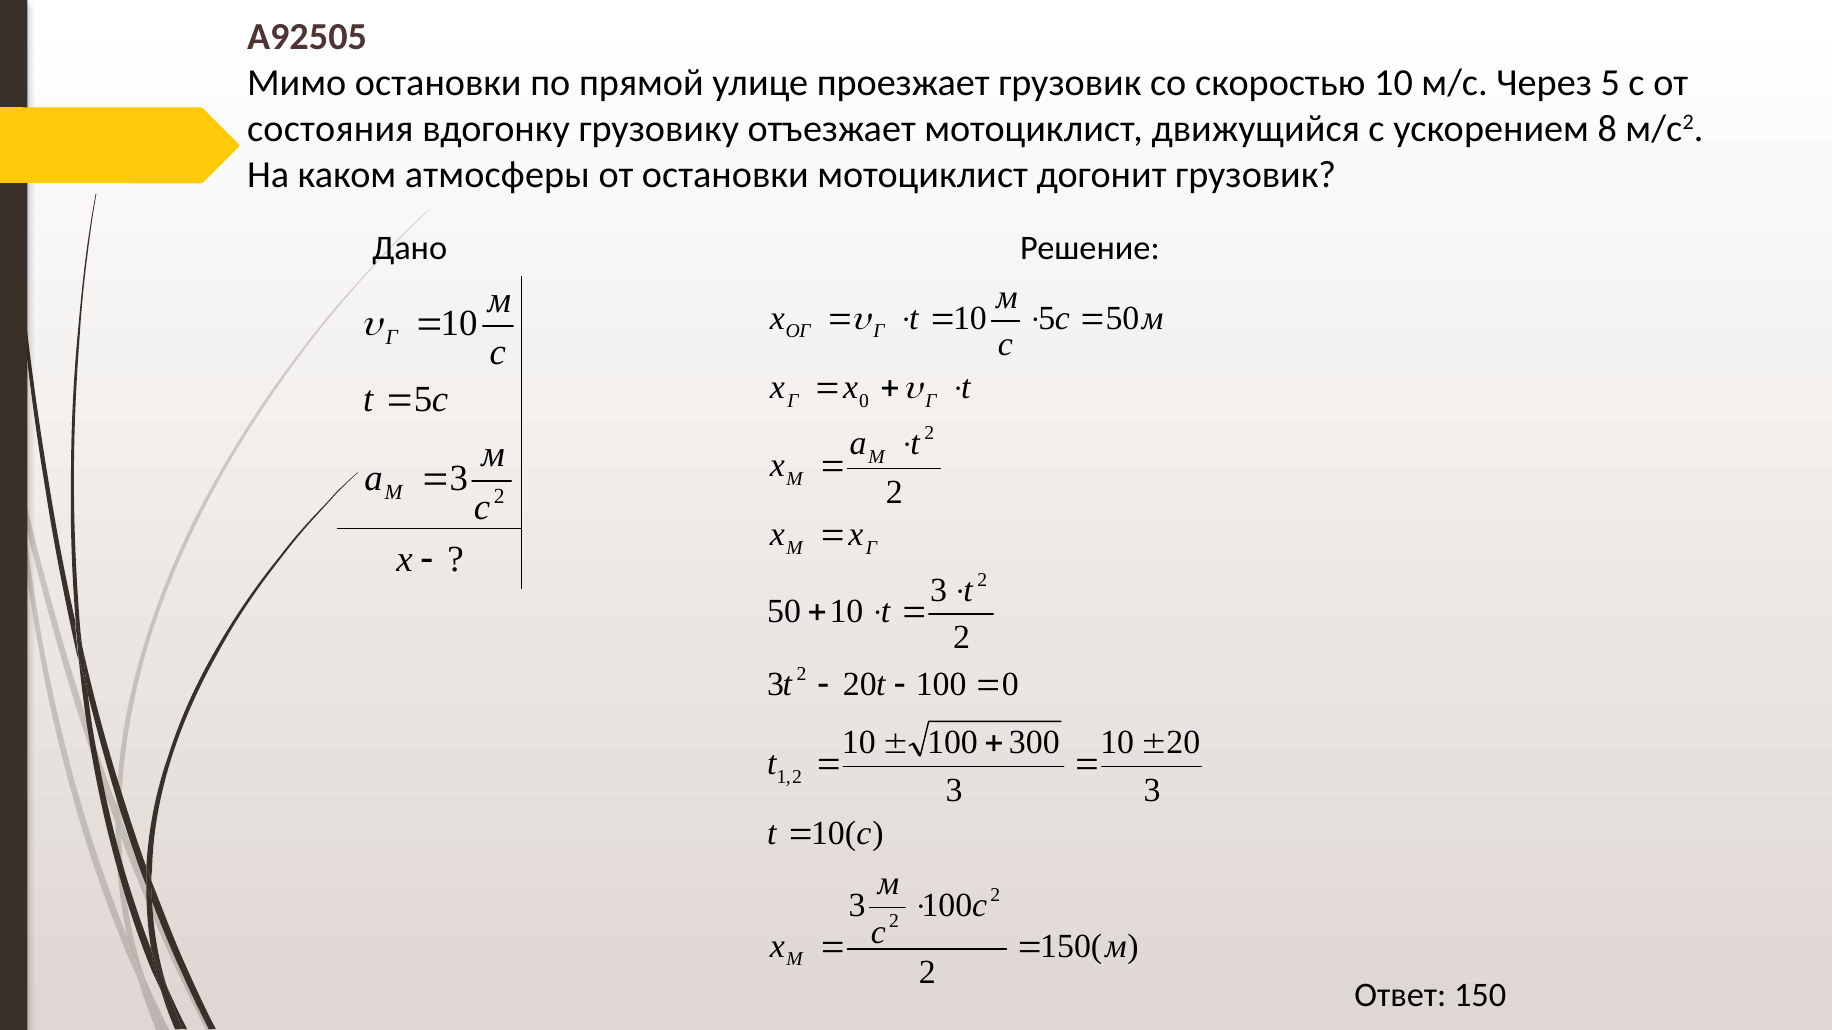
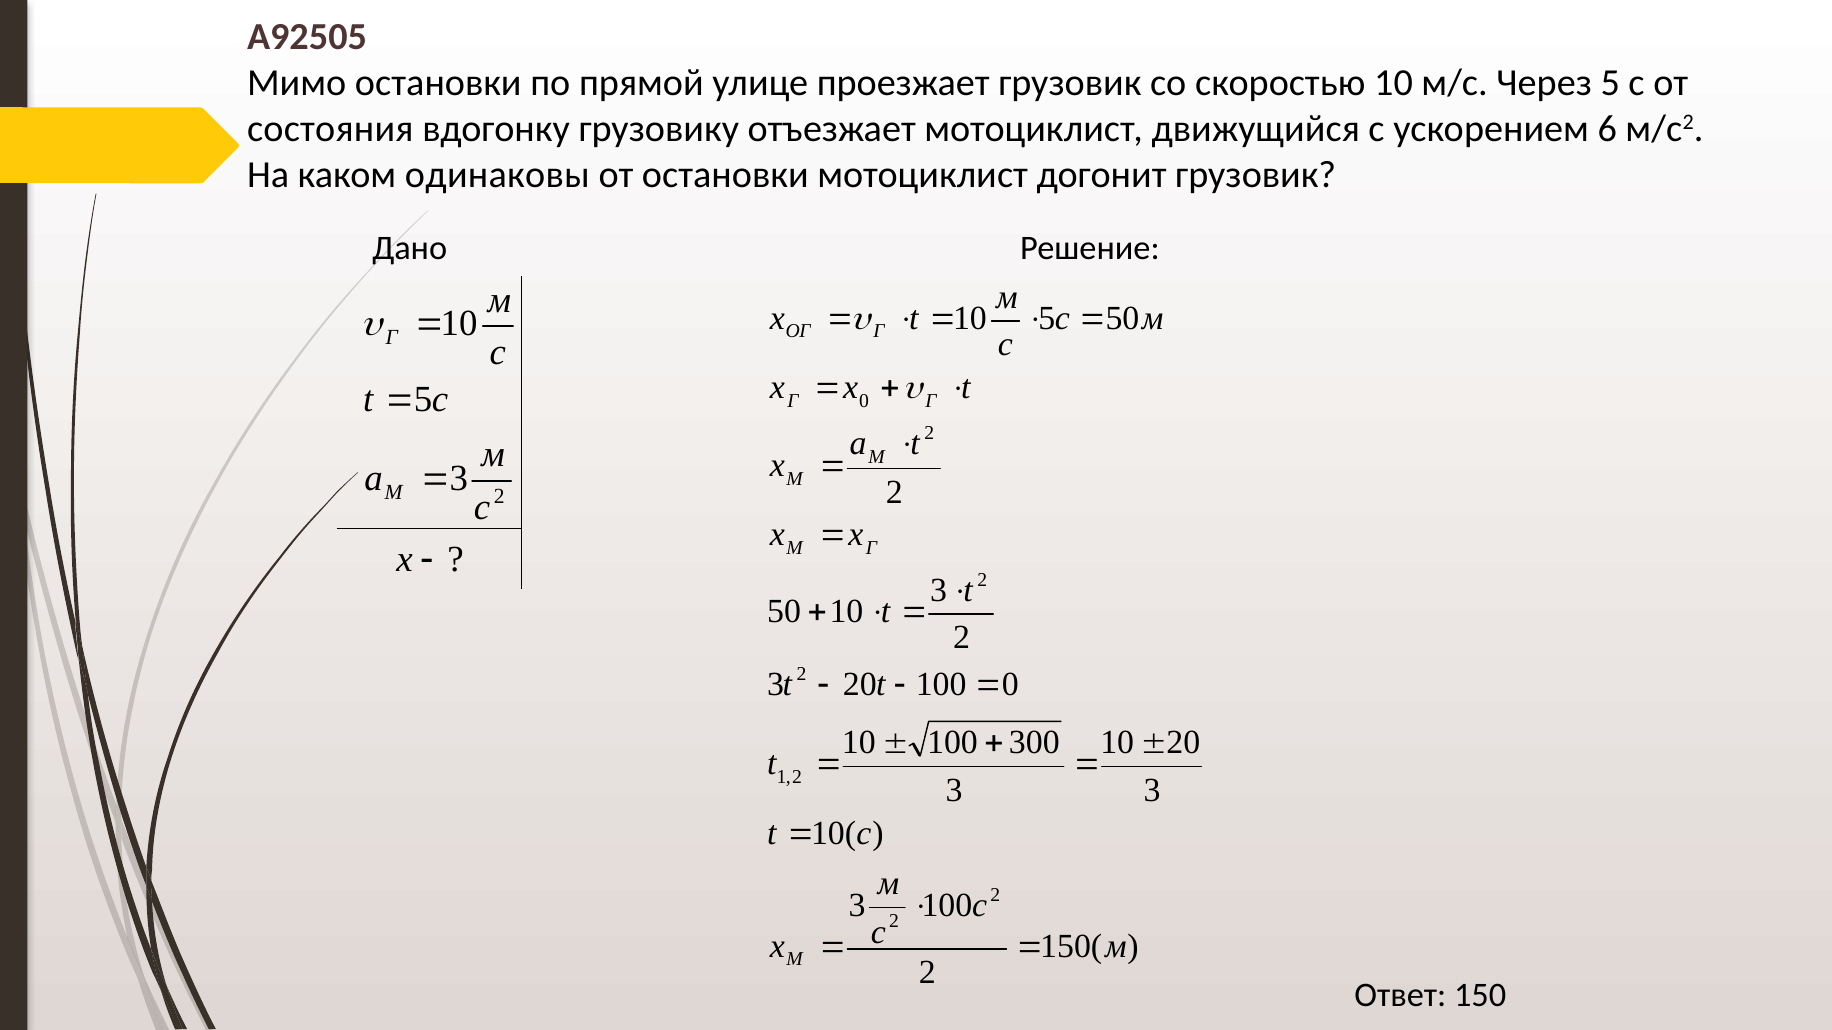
8: 8 -> 6
атмосферы: атмосферы -> одинаковы
